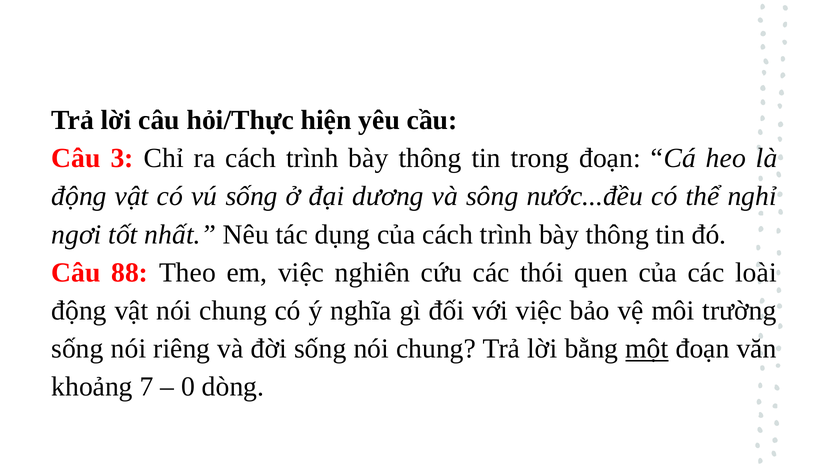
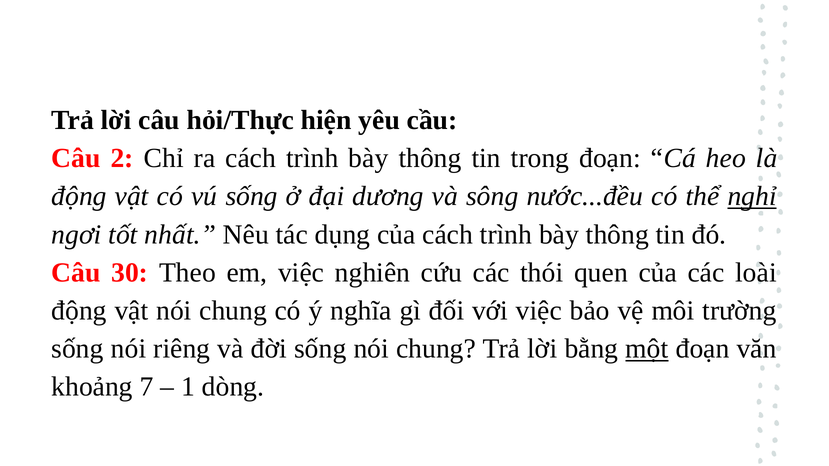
3: 3 -> 2
nghỉ underline: none -> present
88: 88 -> 30
0: 0 -> 1
